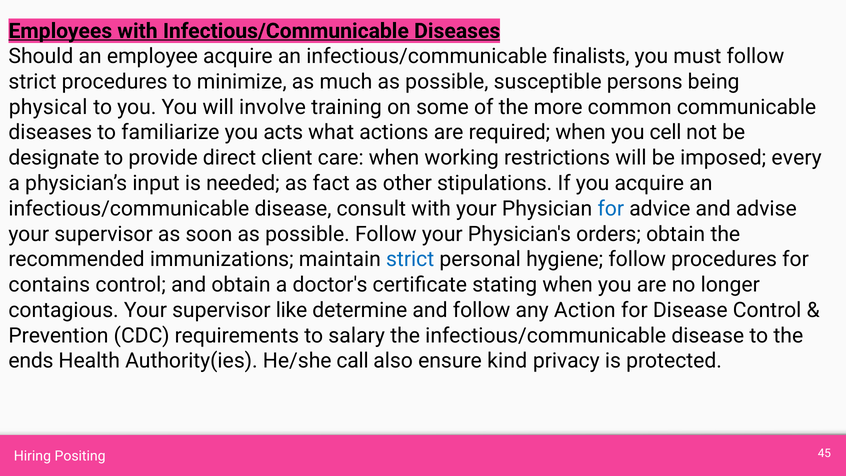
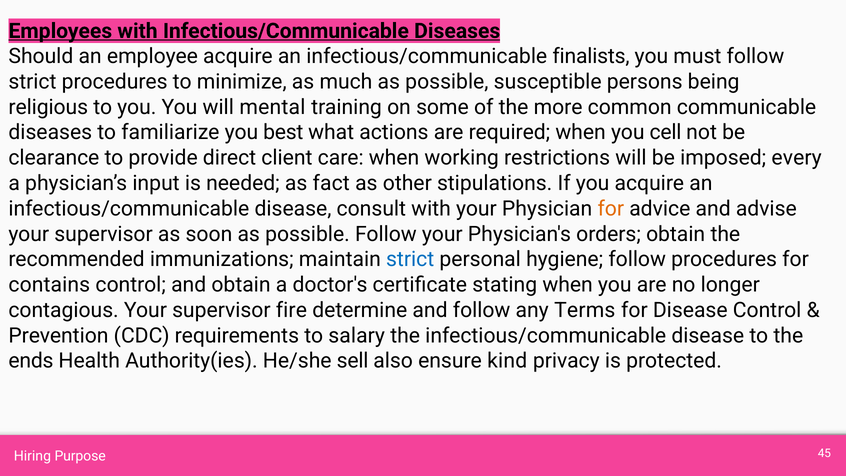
physical: physical -> religious
involve: involve -> mental
acts: acts -> best
designate: designate -> clearance
for at (611, 209) colour: blue -> orange
like: like -> fire
Action: Action -> Terms
call: call -> sell
Positing: Positing -> Purpose
